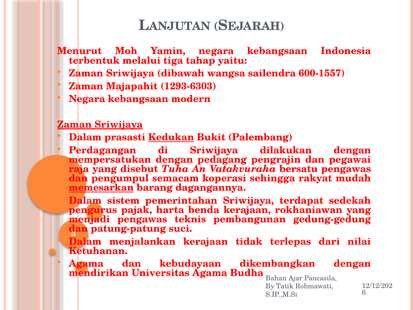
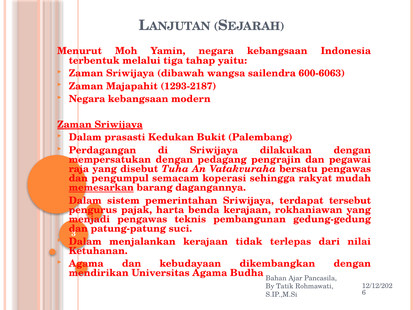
600-1557: 600-1557 -> 600-6063
1293-6303: 1293-6303 -> 1293-2187
Kedukan underline: present -> none
sedekah: sedekah -> tersebut
